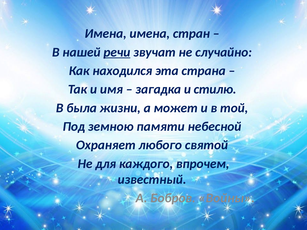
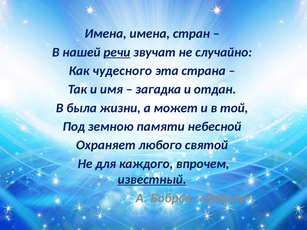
находился: находился -> чудесного
стилю: стилю -> отдан
известный underline: none -> present
Войны: Войны -> Войску
